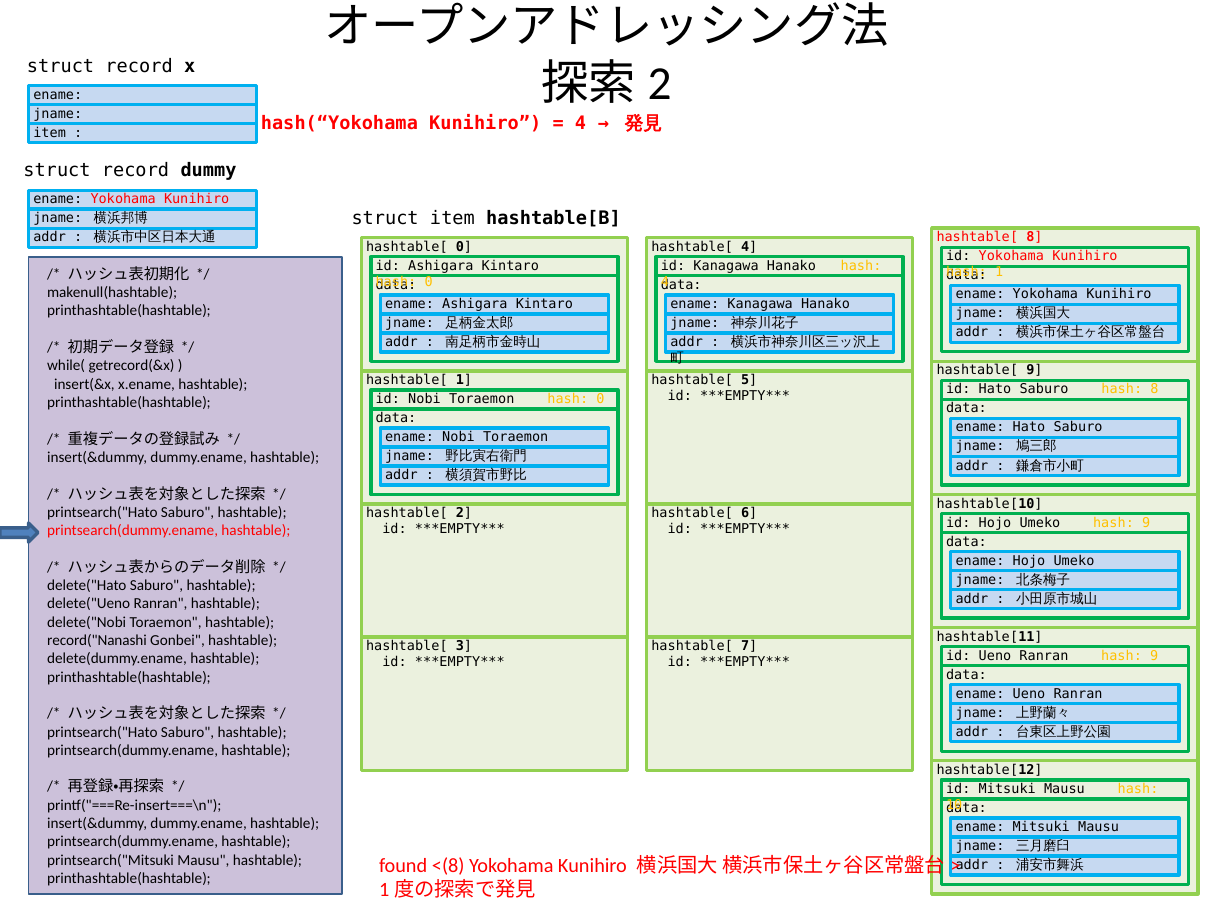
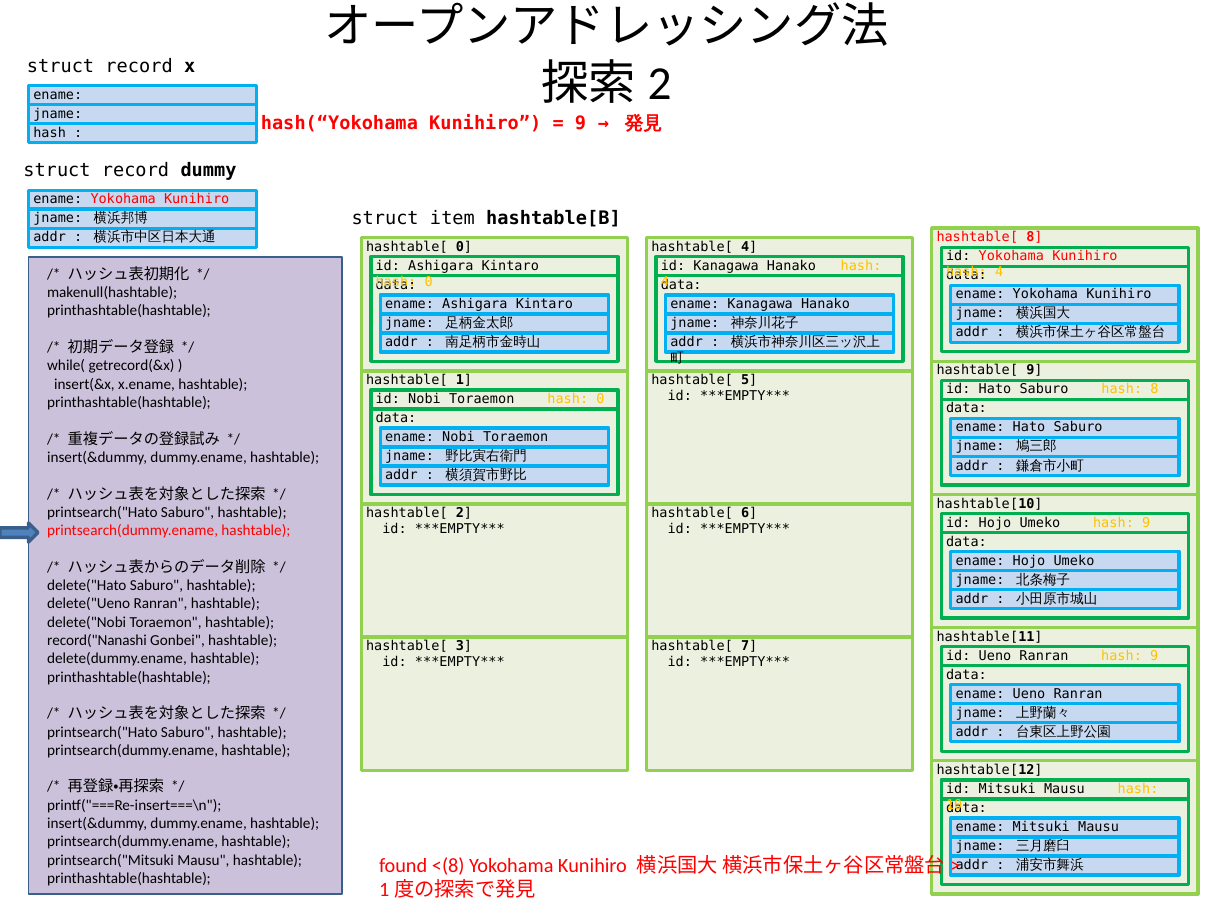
4 at (581, 123): 4 -> 9
item at (50, 133): item -> hash
1 at (999, 272): 1 -> 4
